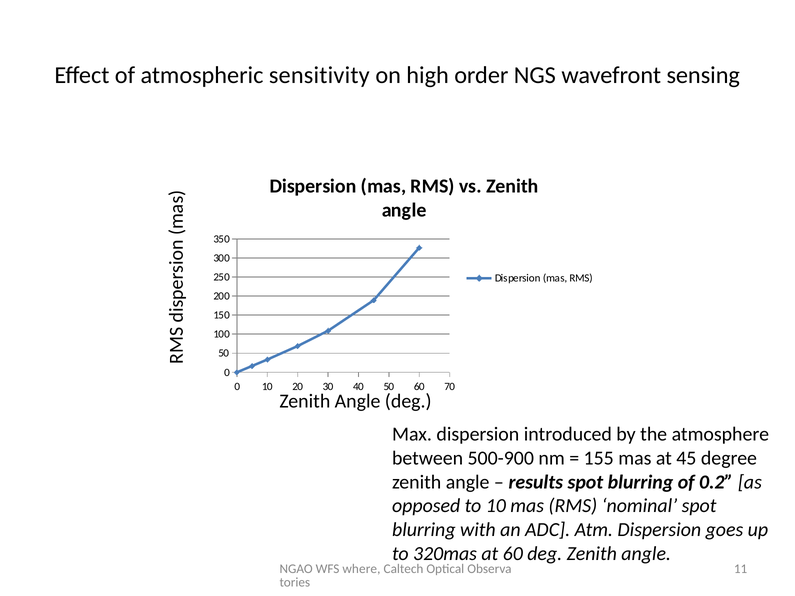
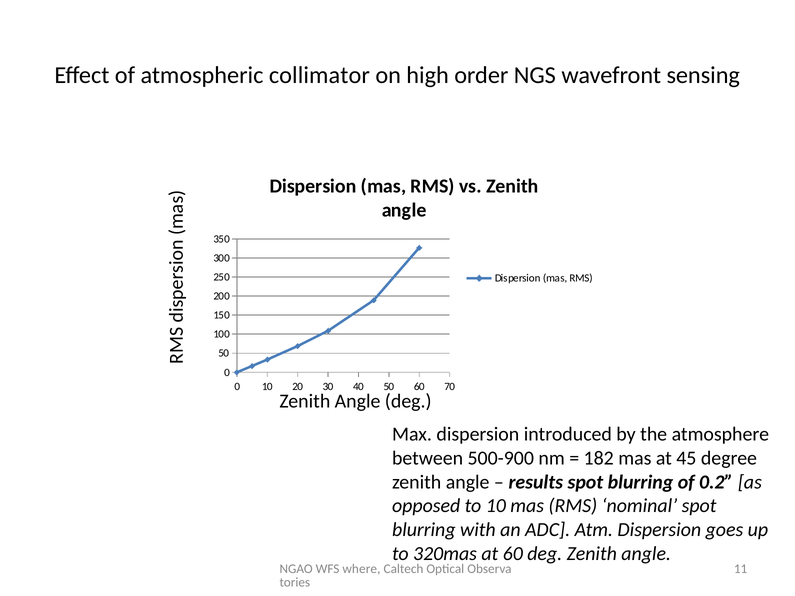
sensitivity: sensitivity -> collimator
155: 155 -> 182
